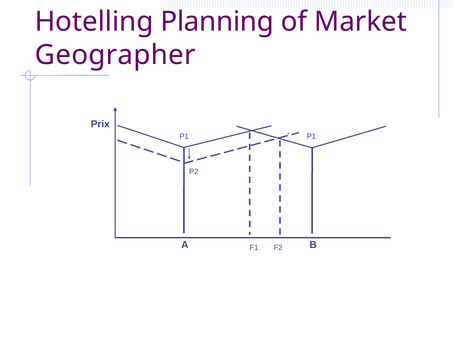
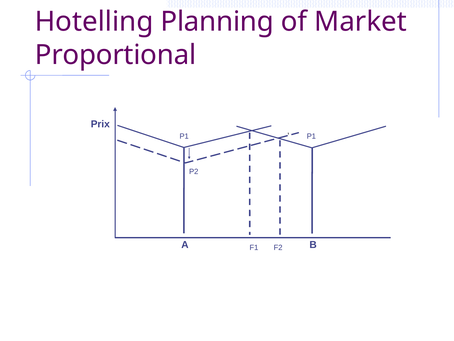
Geographer: Geographer -> Proportional
